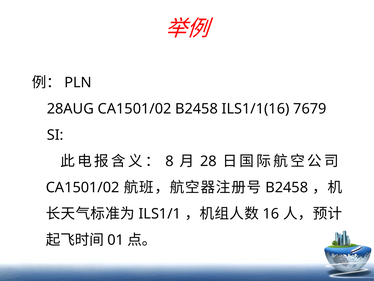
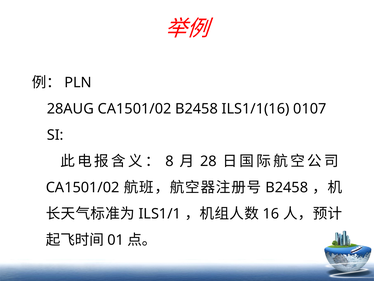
7679: 7679 -> 0107
